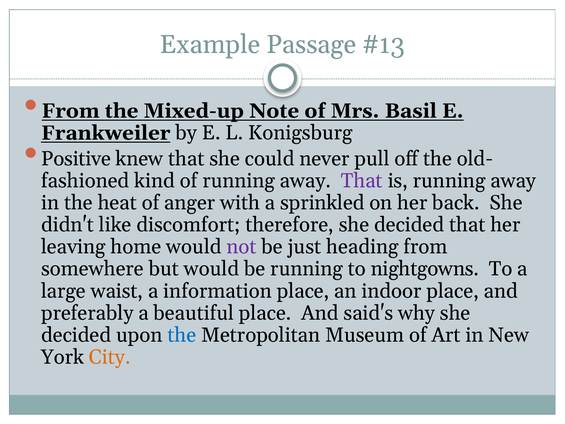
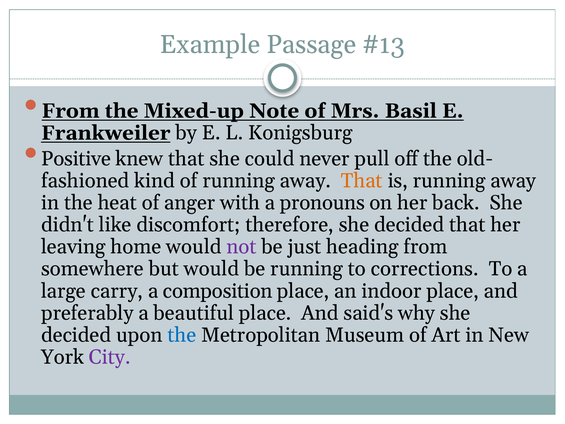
That at (362, 181) colour: purple -> orange
sprinkled: sprinkled -> pronouns
nightgowns: nightgowns -> corrections
waist: waist -> carry
information: information -> composition
City colour: orange -> purple
